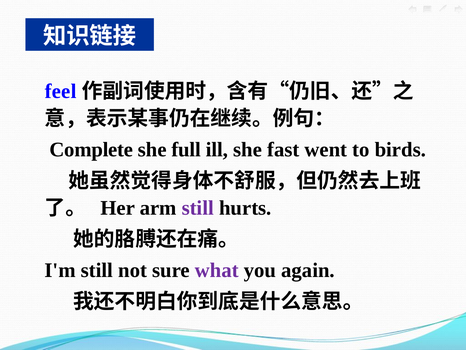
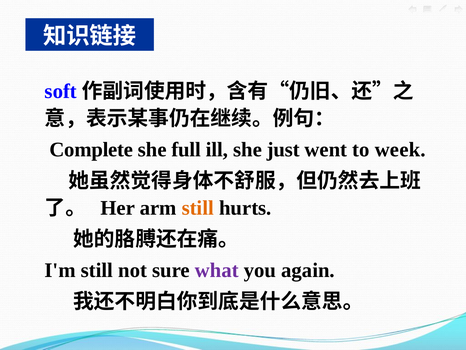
feel: feel -> soft
fast: fast -> just
birds: birds -> week
still at (198, 208) colour: purple -> orange
